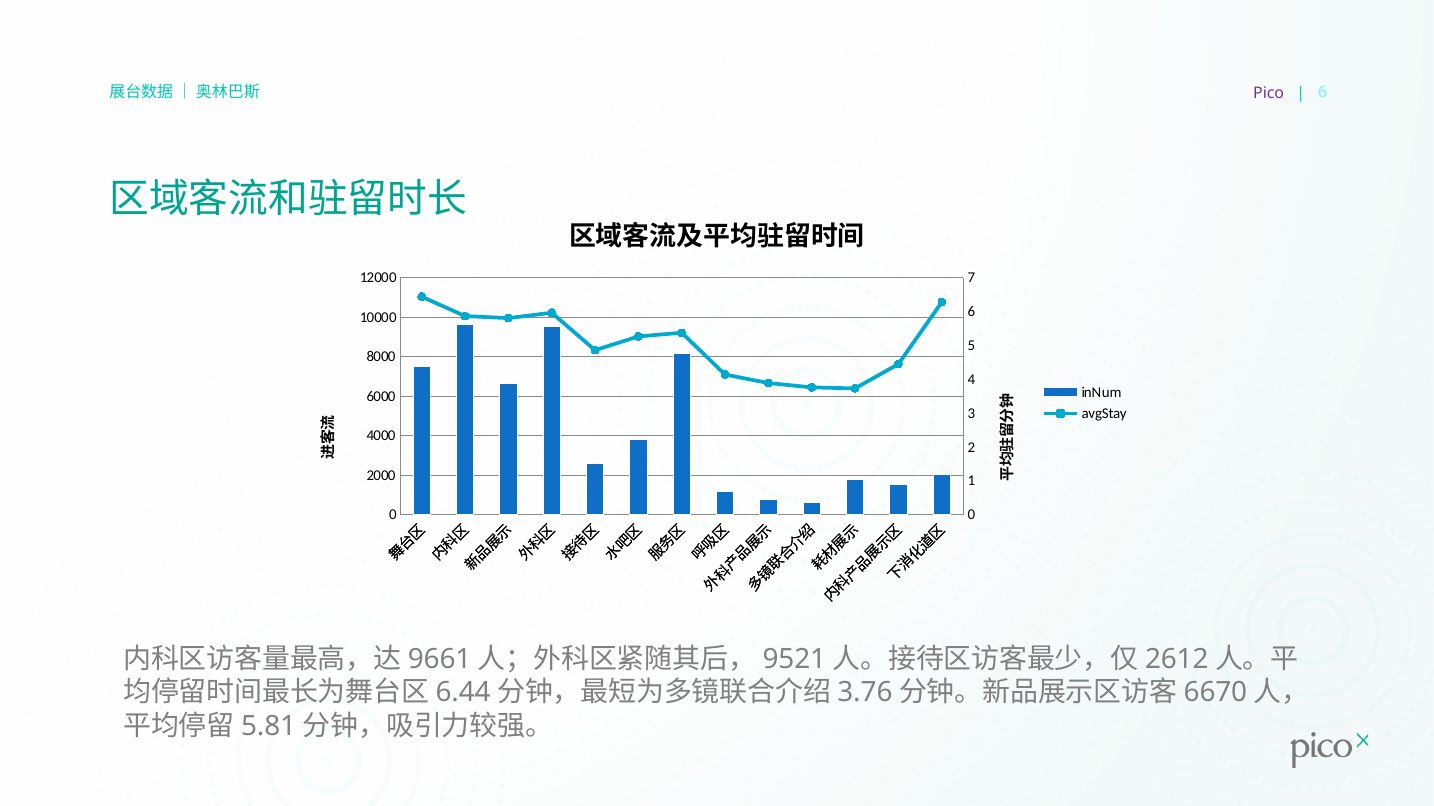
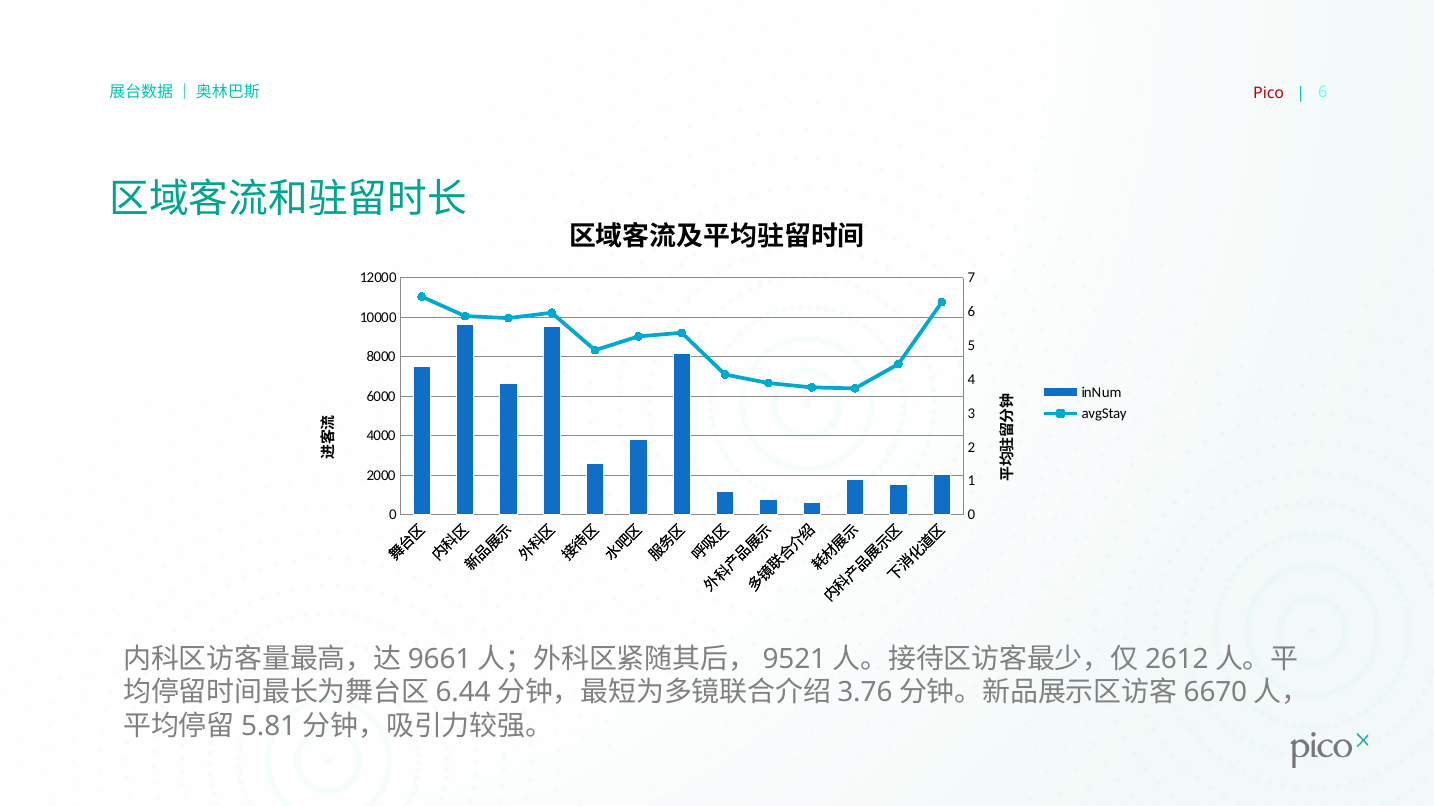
Pico colour: purple -> red
